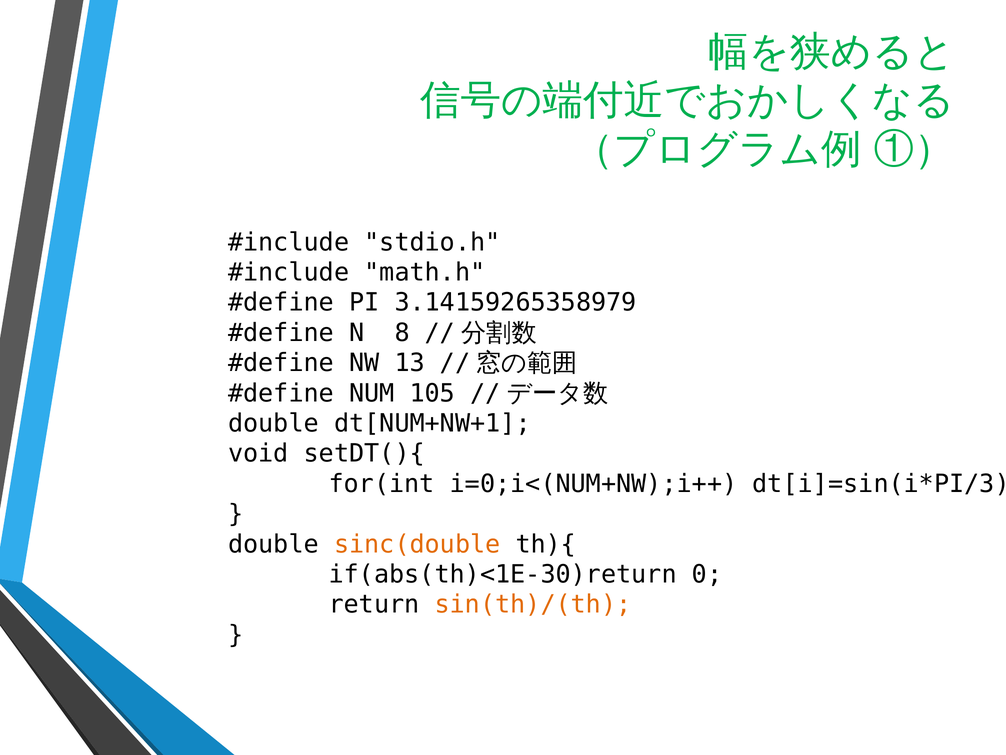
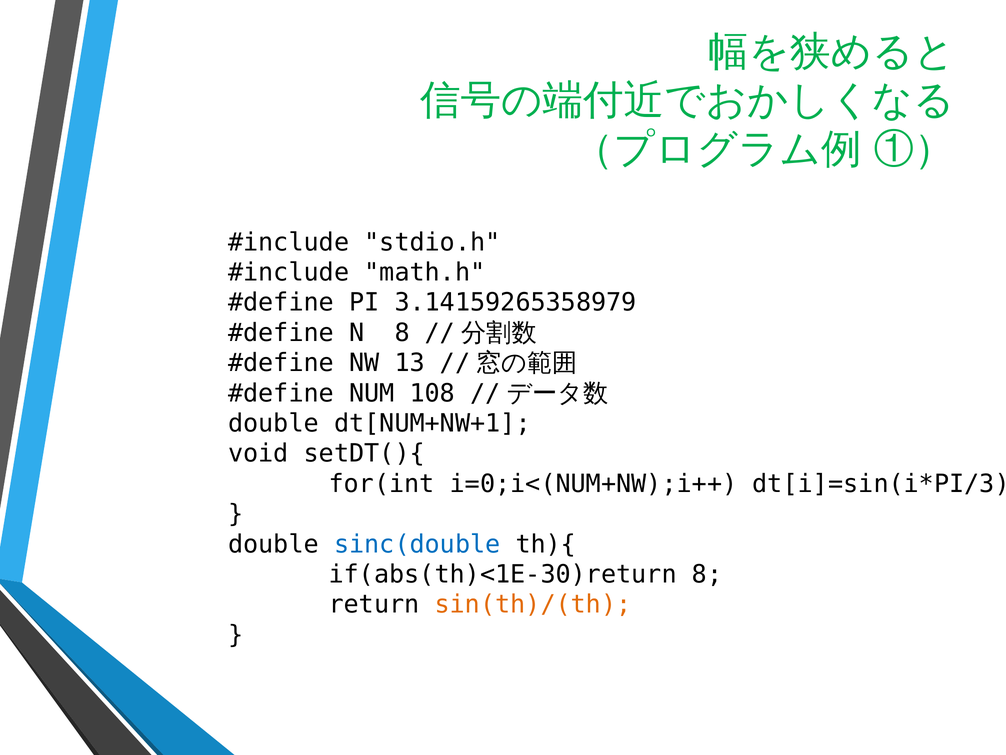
105: 105 -> 108
sinc(double colour: orange -> blue
if(abs(th)<1E-30)return 0: 0 -> 8
